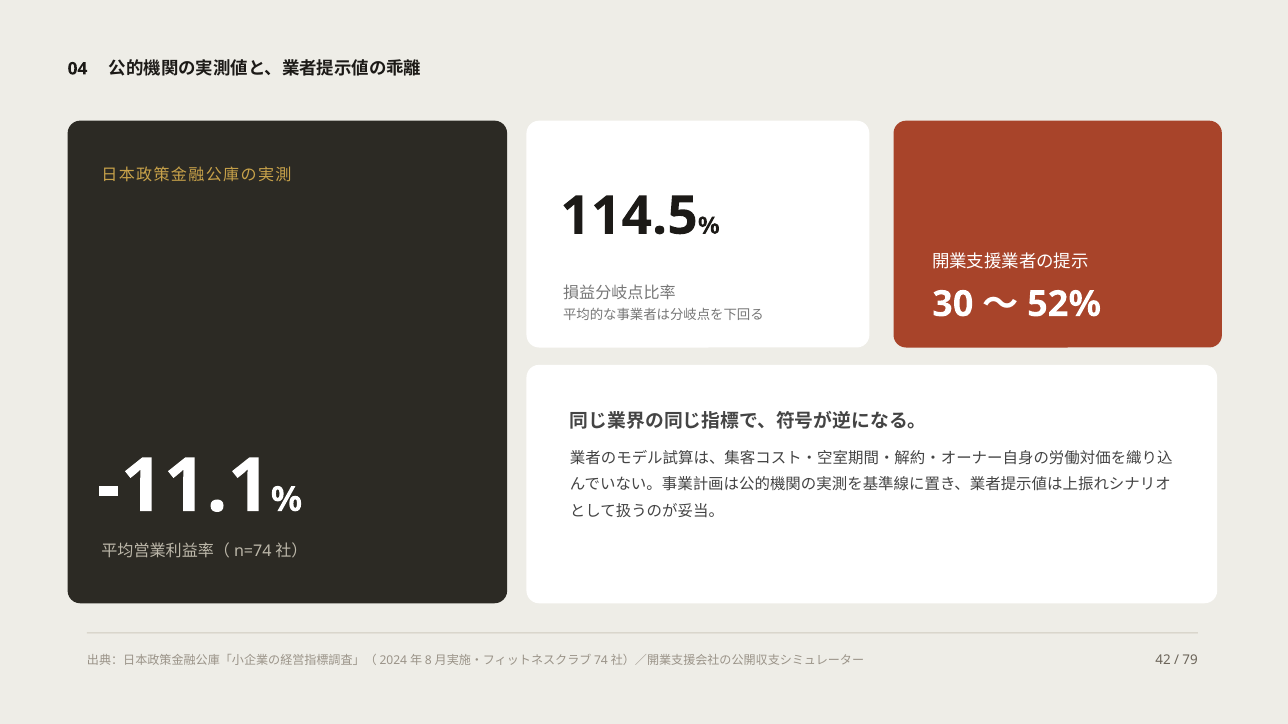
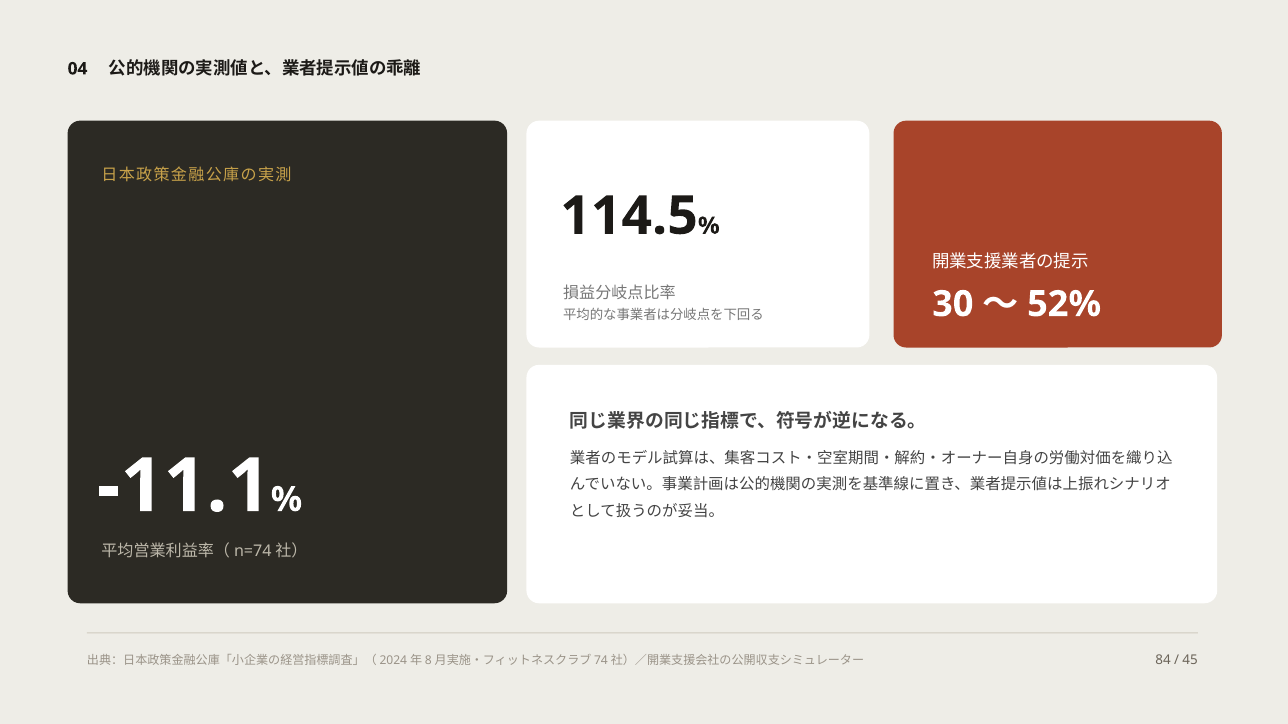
42: 42 -> 84
79: 79 -> 45
